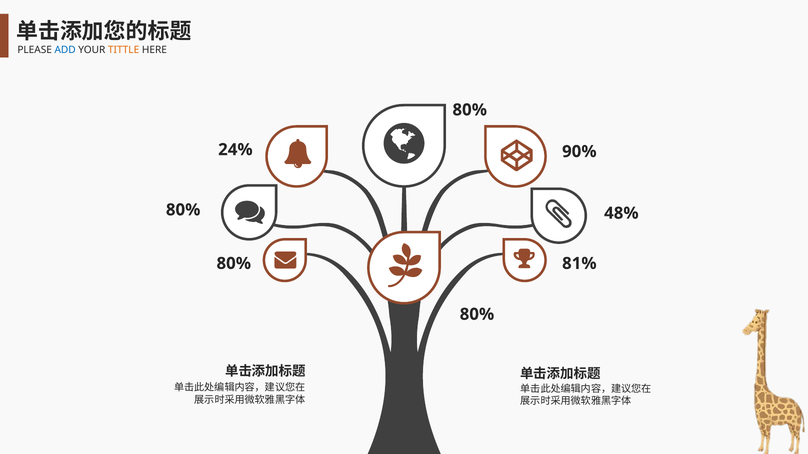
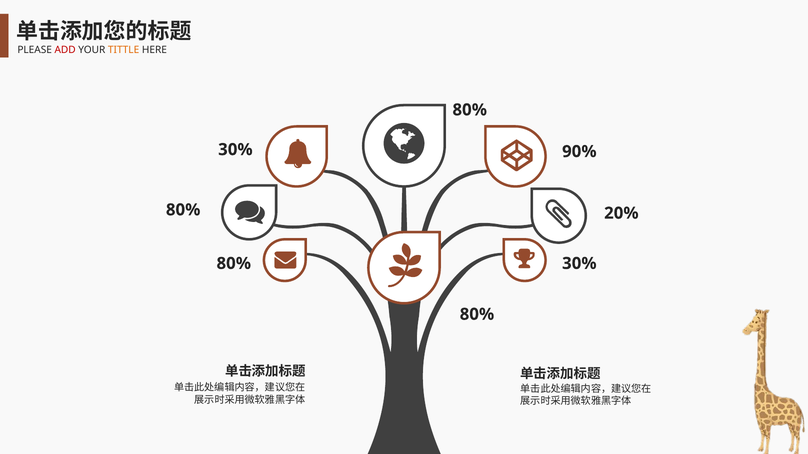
ADD colour: blue -> red
24% at (235, 150): 24% -> 30%
48%: 48% -> 20%
81% at (579, 264): 81% -> 30%
